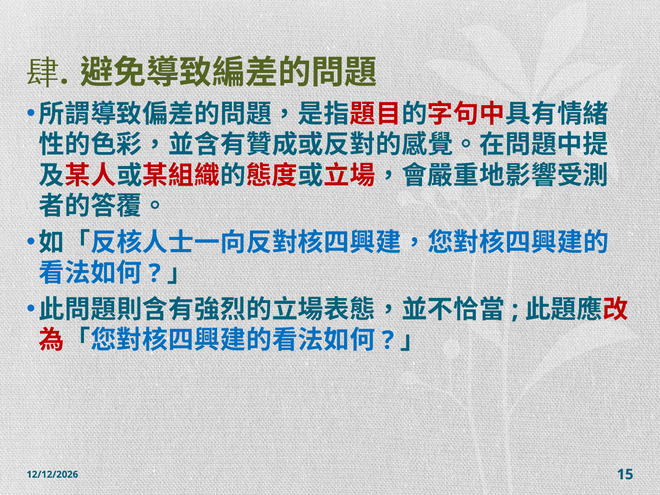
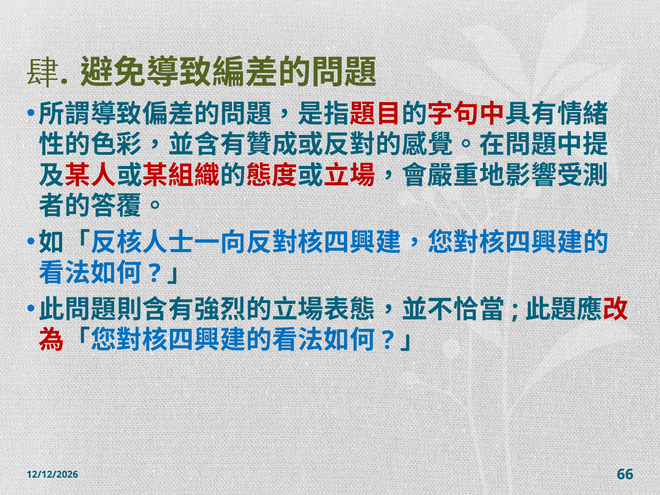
15: 15 -> 66
